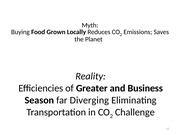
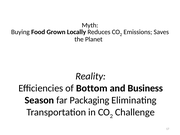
Greater: Greater -> Bottom
Diverging: Diverging -> Packaging
